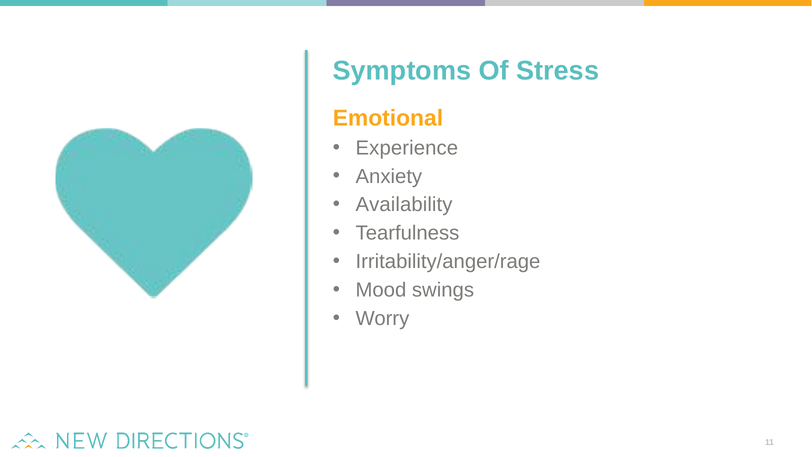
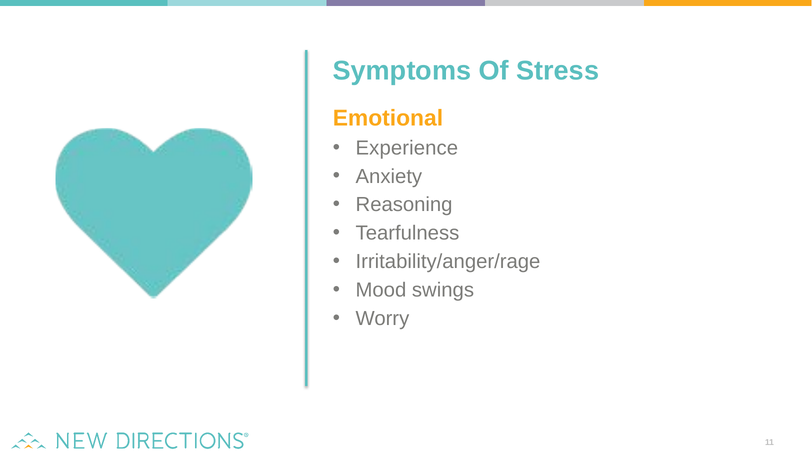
Availability: Availability -> Reasoning
